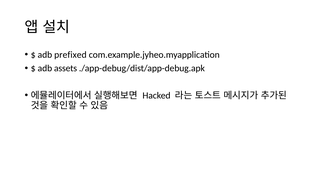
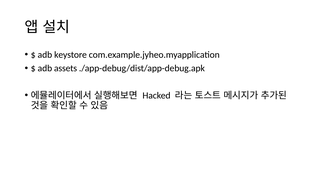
prefixed: prefixed -> keystore
